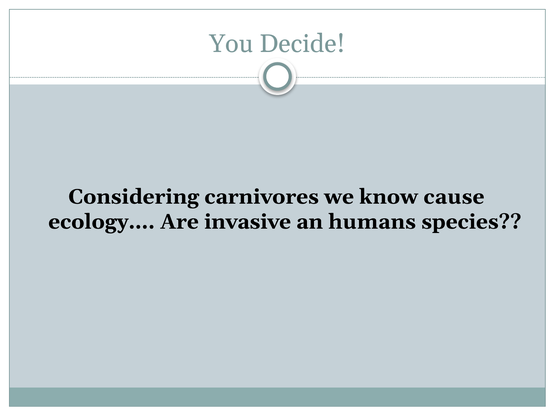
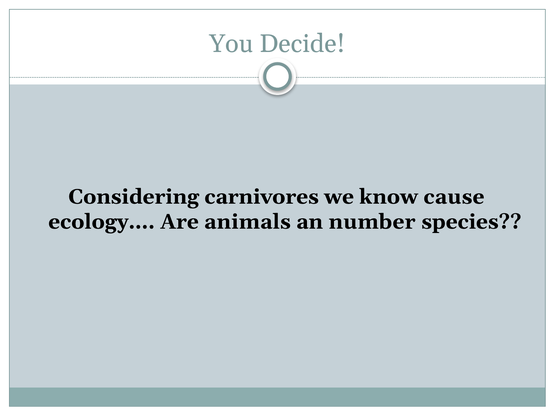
invasive: invasive -> animals
humans: humans -> number
